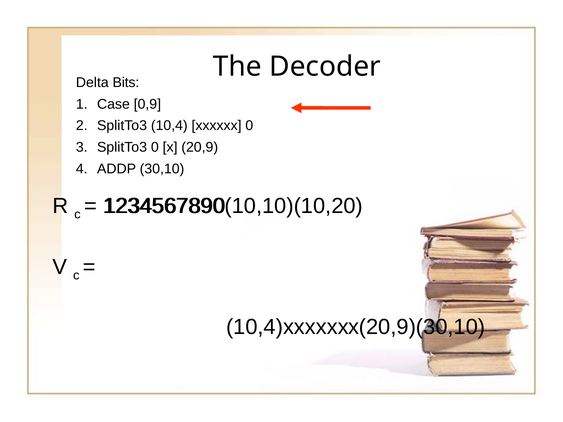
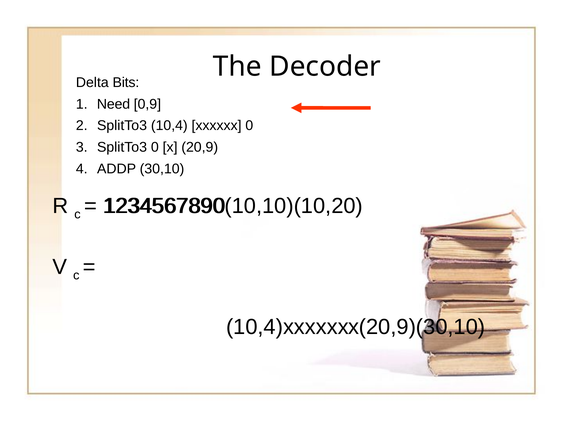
Case: Case -> Need
